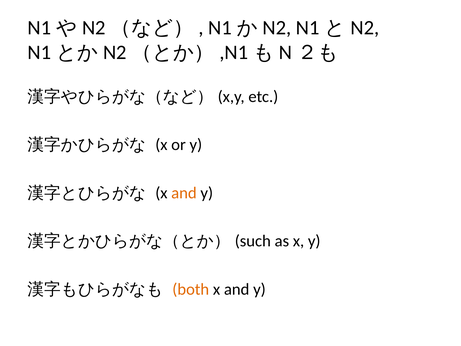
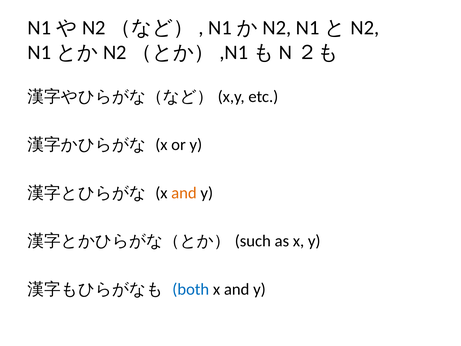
both colour: orange -> blue
